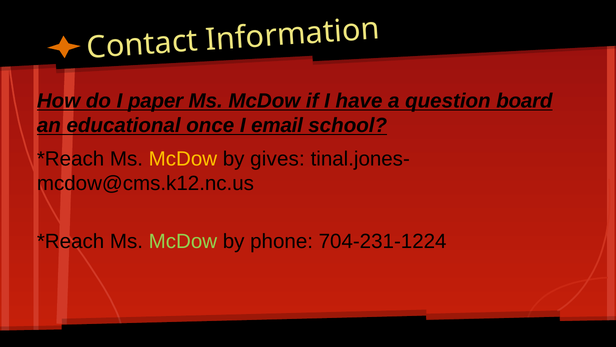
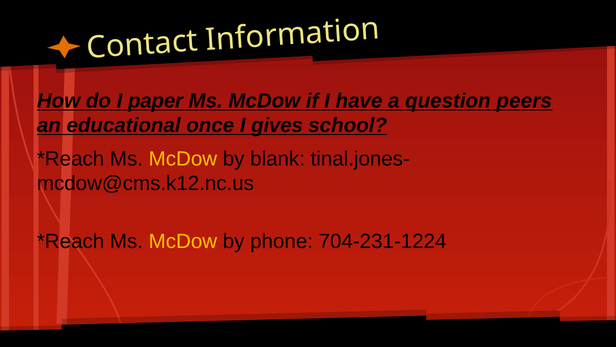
board: board -> peers
email: email -> gives
gives: gives -> blank
McDow at (183, 241) colour: light green -> yellow
